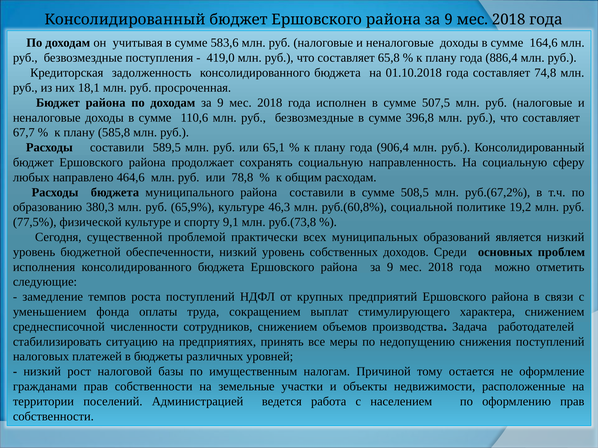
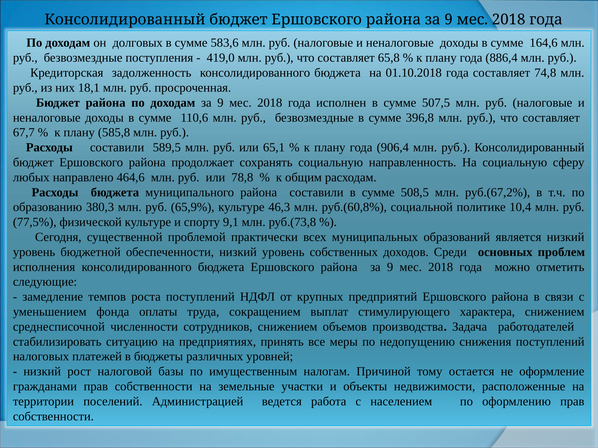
учитывая: учитывая -> долговых
19,2: 19,2 -> 10,4
